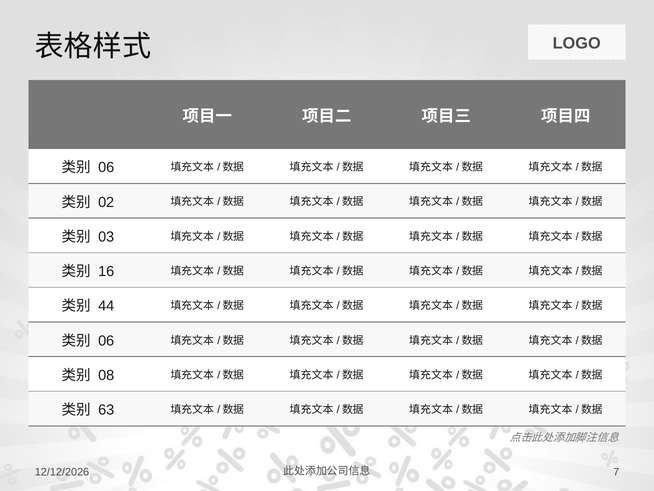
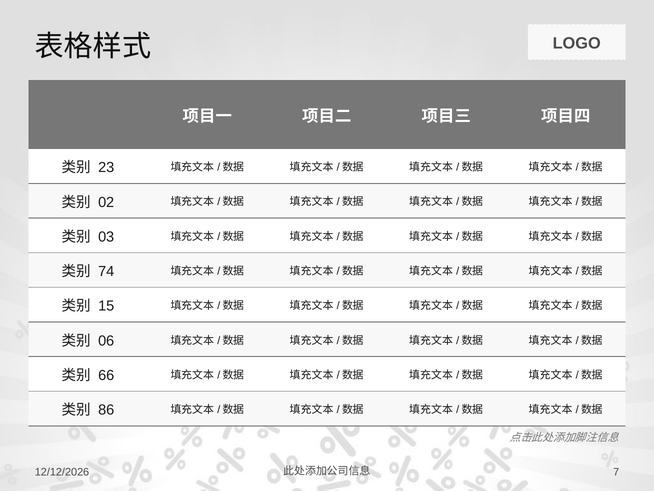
06 at (106, 167): 06 -> 23
16: 16 -> 74
44: 44 -> 15
08: 08 -> 66
63: 63 -> 86
